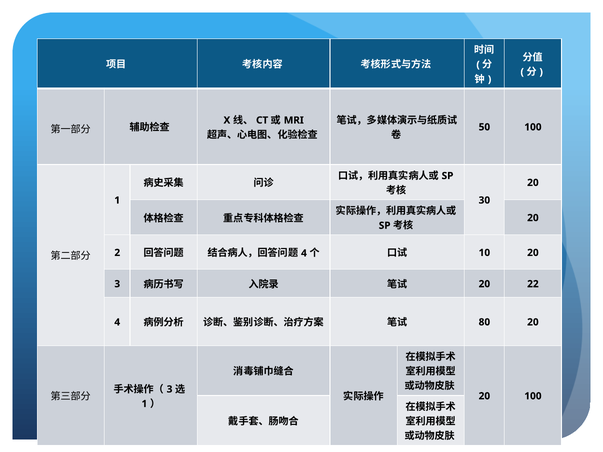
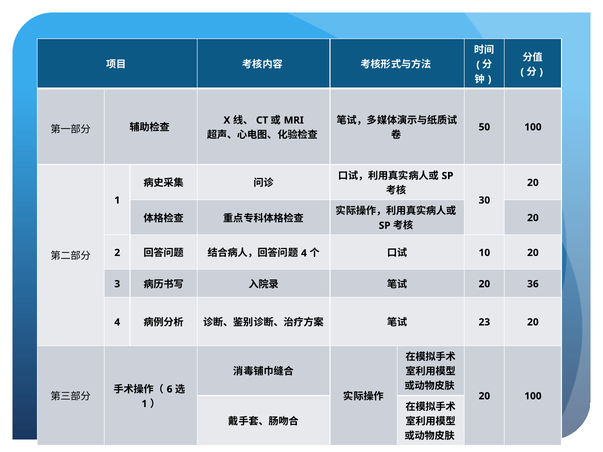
22: 22 -> 36
80: 80 -> 23
3 at (170, 389): 3 -> 6
